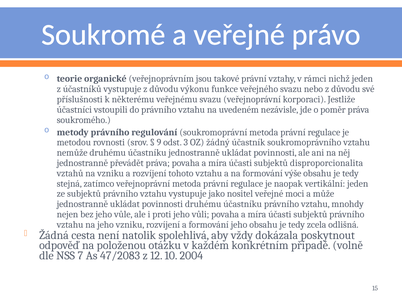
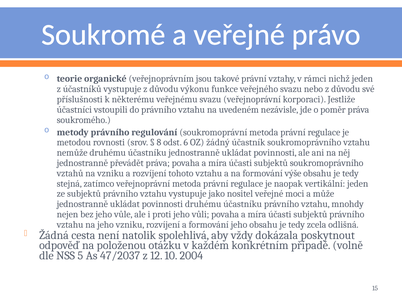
9: 9 -> 8
3: 3 -> 6
subjektů disproporcionalita: disproporcionalita -> soukromoprávního
7: 7 -> 5
47/2083: 47/2083 -> 47/2037
